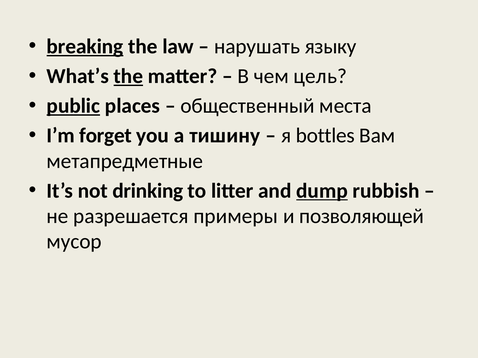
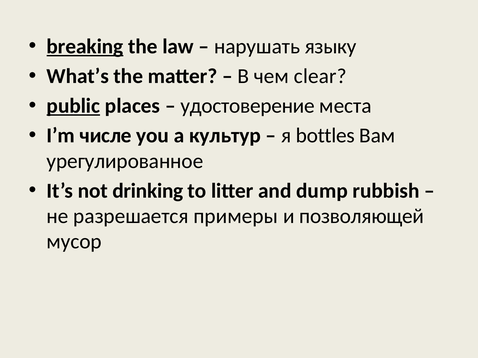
the at (128, 76) underline: present -> none
цель: цель -> clear
общественный: общественный -> удостоверение
forget: forget -> числе
тишину: тишину -> культур
метапредметные: метапредметные -> урегулированное
dump underline: present -> none
